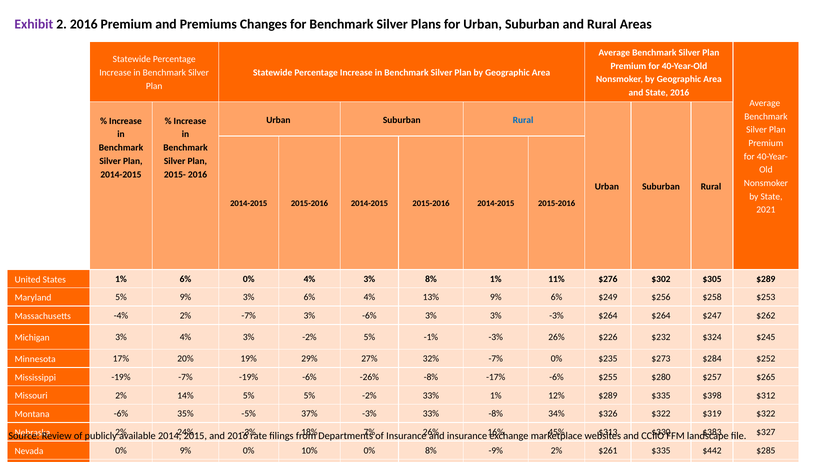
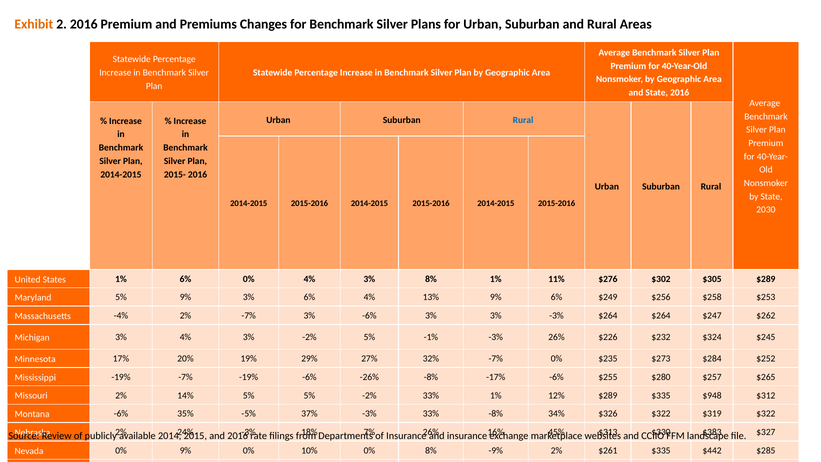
Exhibit colour: purple -> orange
2021: 2021 -> 2030
$398: $398 -> $948
